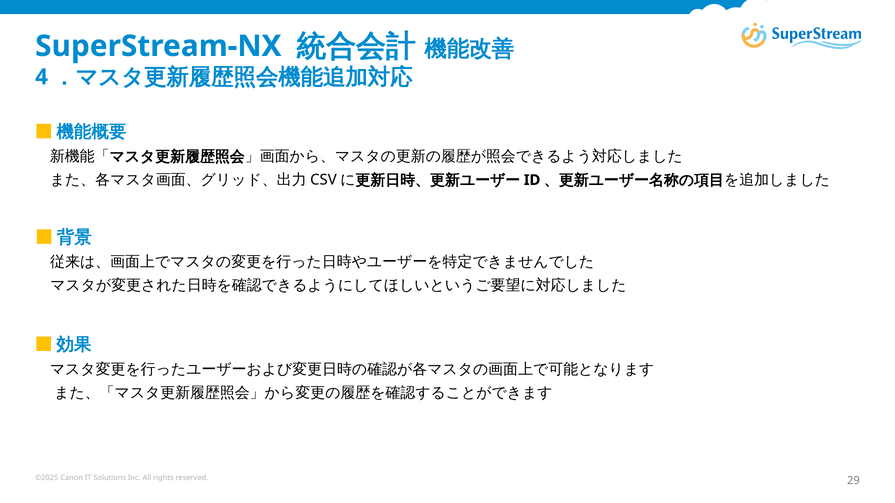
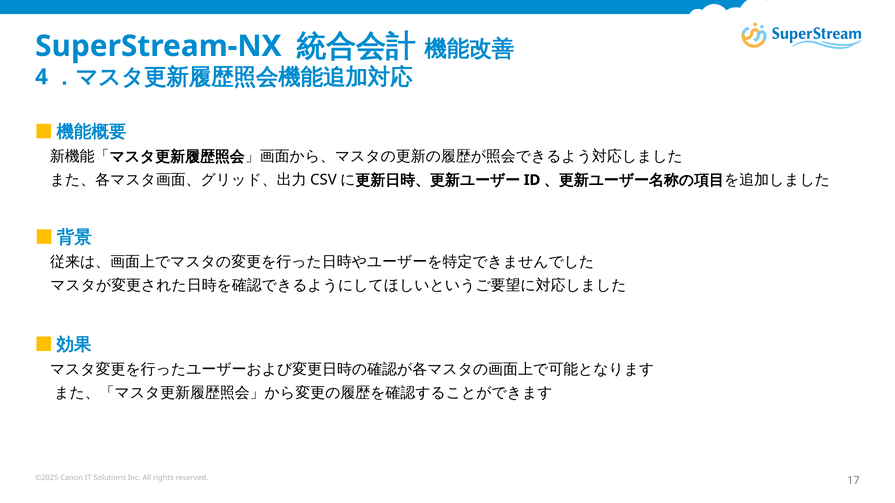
29: 29 -> 17
